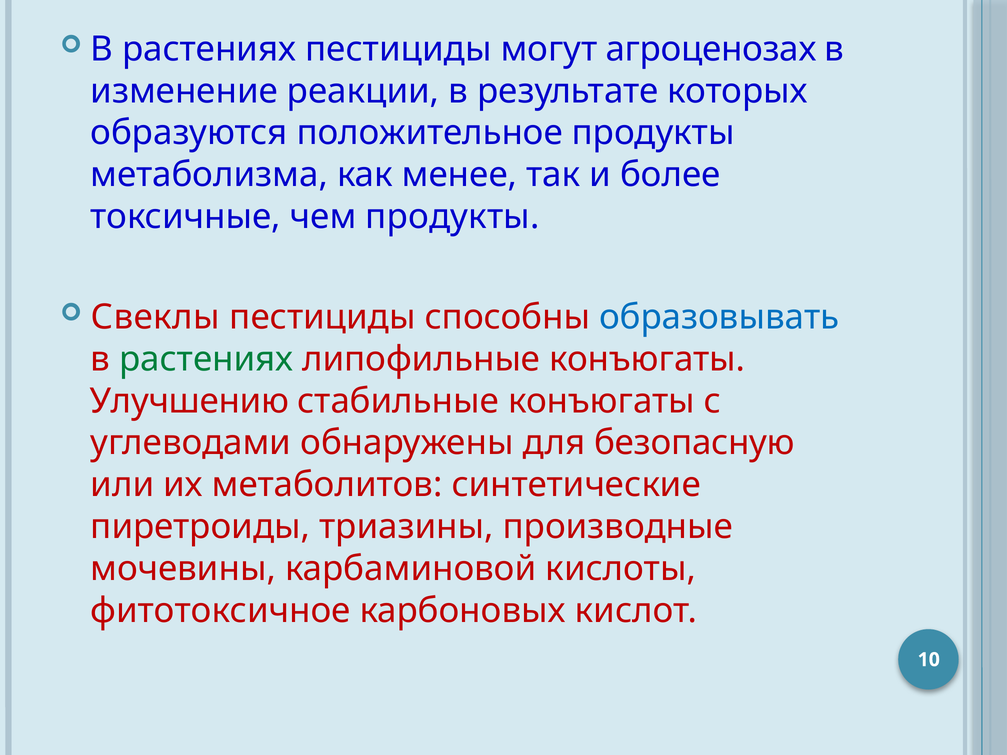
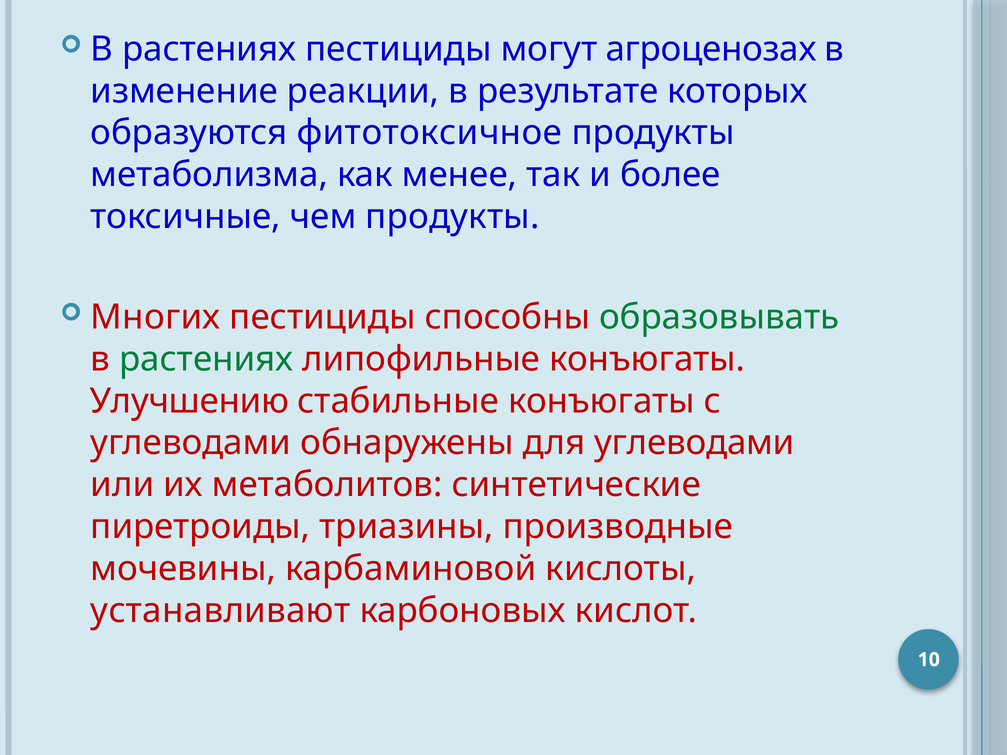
положительное: положительное -> фитотоксичное
Свеклы: Свеклы -> Многих
образовывать colour: blue -> green
для безопасную: безопасную -> углеводами
фитотоксичное: фитотоксичное -> устанавливают
